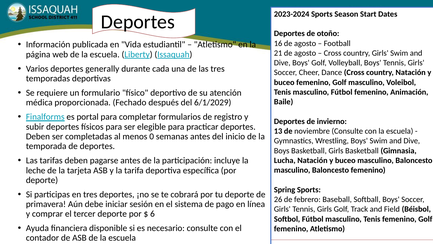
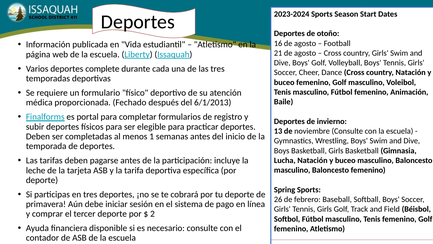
generally: generally -> complete
6/1/2029: 6/1/2029 -> 6/1/2013
0: 0 -> 1
6: 6 -> 2
